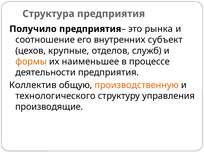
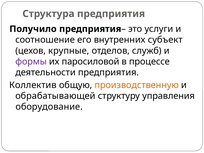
рынка: рынка -> услуги
формы colour: orange -> purple
наименьшее: наименьшее -> паросиловой
технологического: технологического -> обрабатывающей
производящие: производящие -> оборудование
